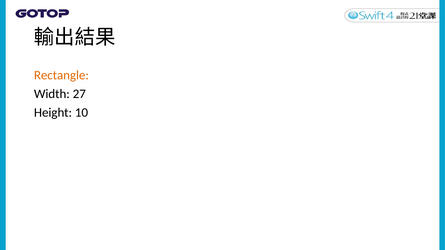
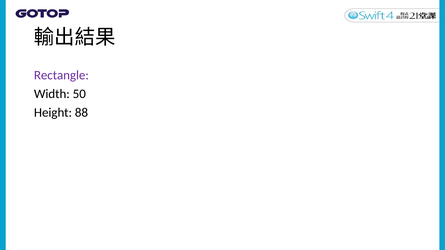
Rectangle colour: orange -> purple
27: 27 -> 50
10: 10 -> 88
